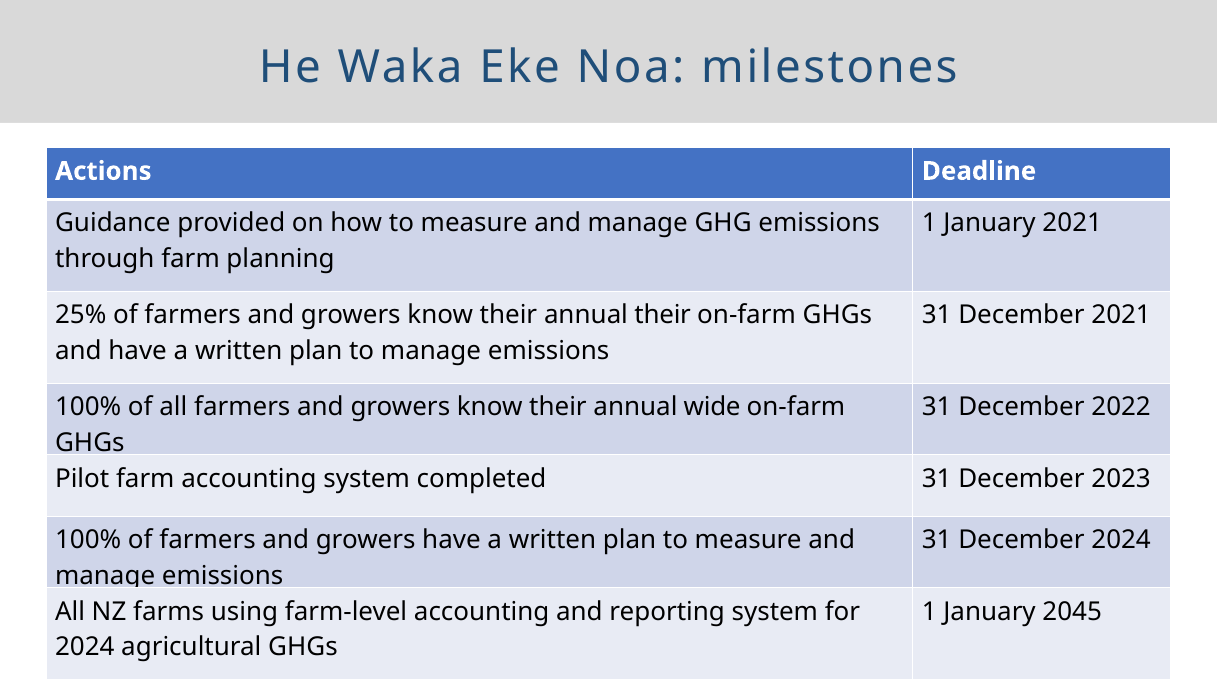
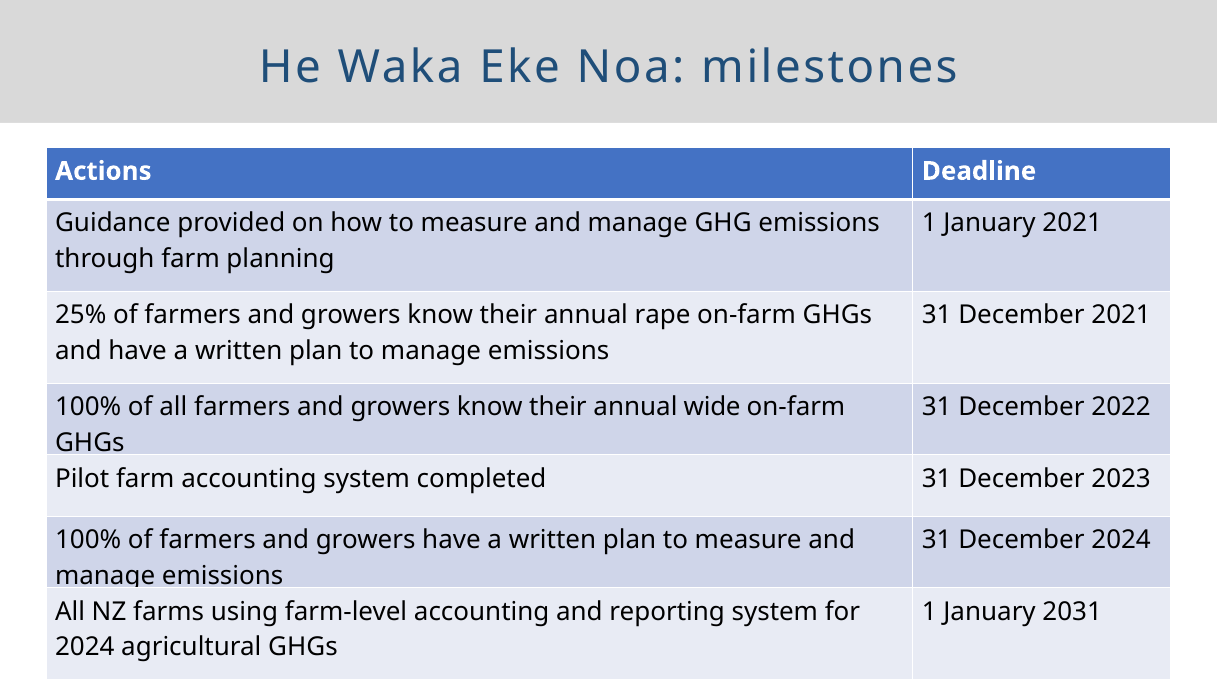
annual their: their -> rape
2045: 2045 -> 2031
